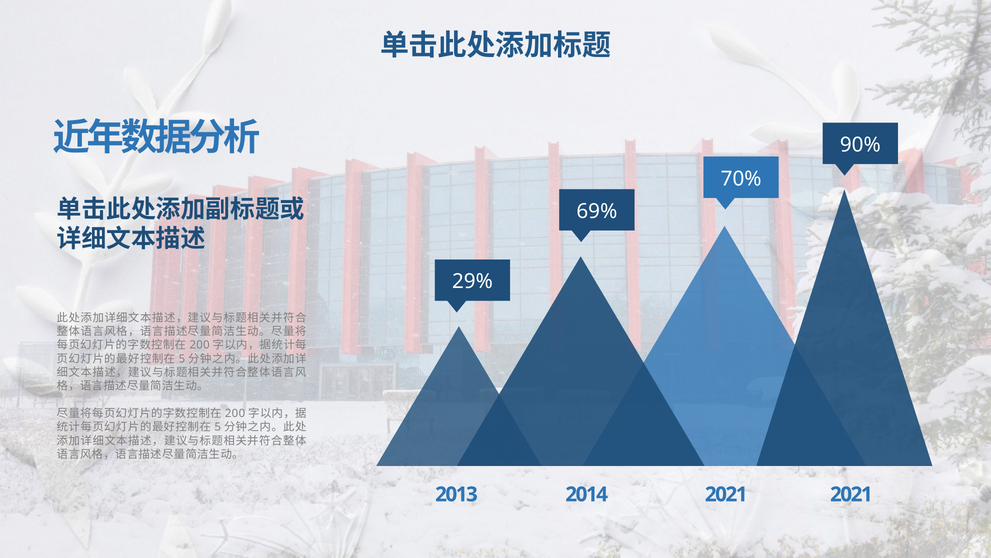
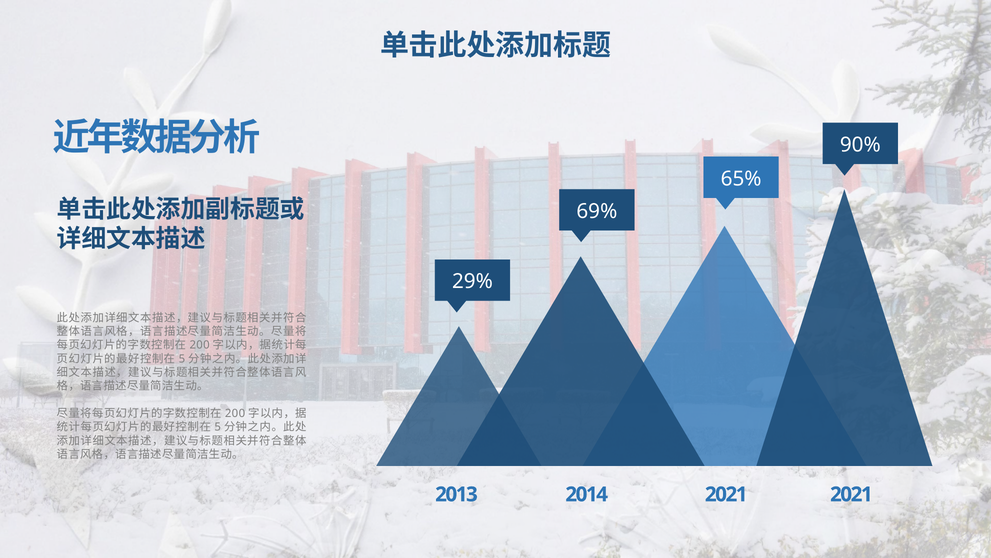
70%: 70% -> 65%
